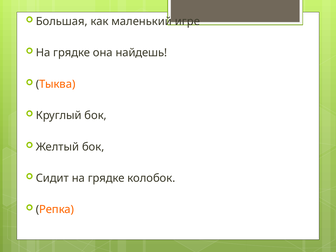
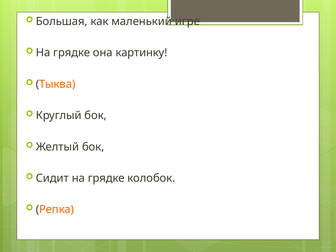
найдешь: найдешь -> картинку
